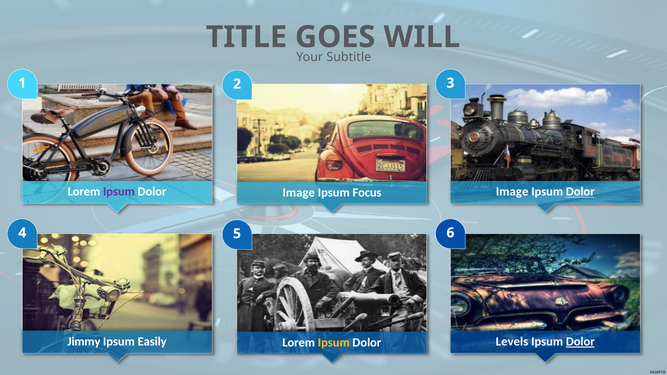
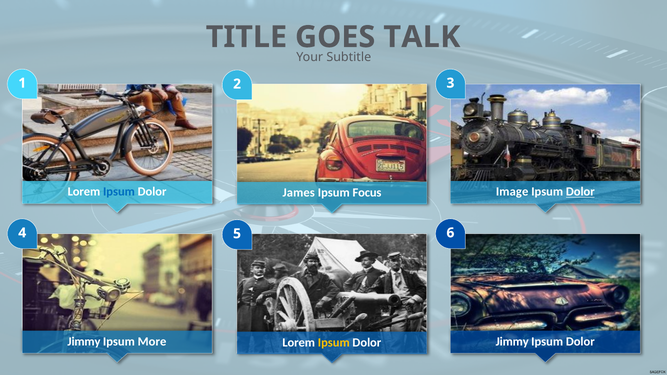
WILL: WILL -> TALK
Ipsum at (119, 192) colour: purple -> blue
Image at (299, 193): Image -> James
Easily: Easily -> More
Levels at (512, 342): Levels -> Jimmy
Dolor at (580, 342) underline: present -> none
